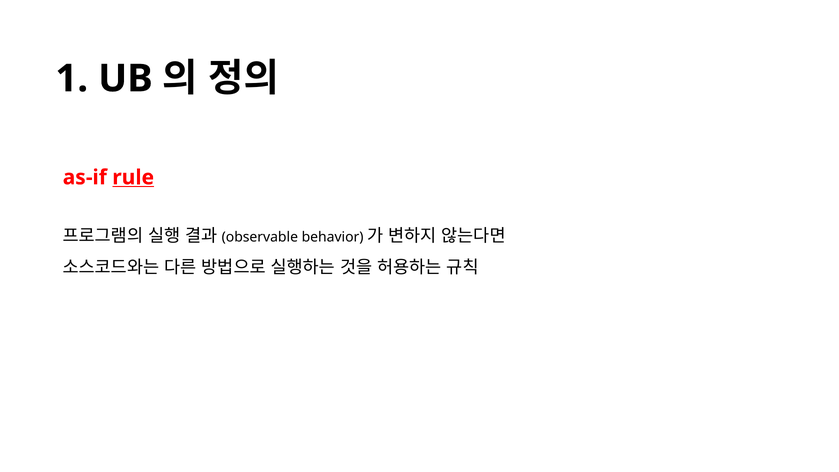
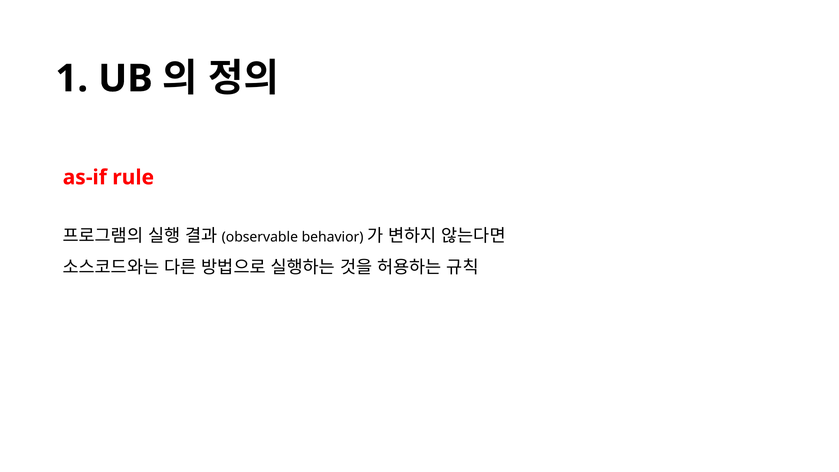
rule underline: present -> none
